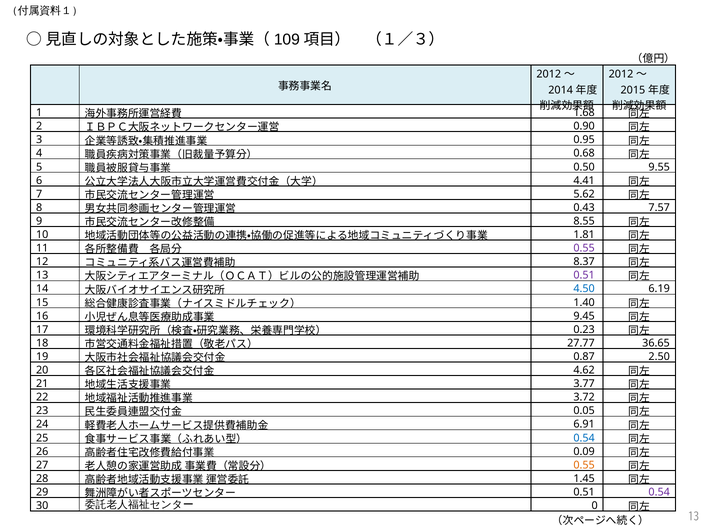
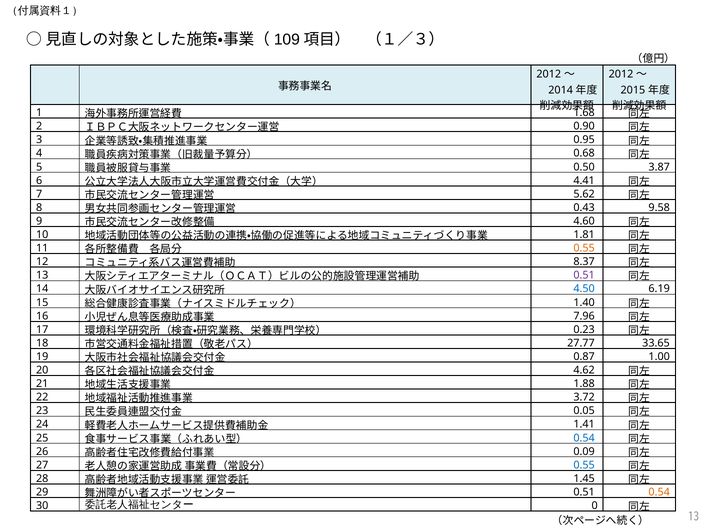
9.55: 9.55 -> 3.87
7.57: 7.57 -> 9.58
8.55: 8.55 -> 4.60
0.55 at (584, 248) colour: purple -> orange
9.45: 9.45 -> 7.96
36.65: 36.65 -> 33.65
2.50: 2.50 -> 1.00
3.77: 3.77 -> 1.88
6.91: 6.91 -> 1.41
0.55 at (584, 465) colour: orange -> blue
0.54 at (659, 492) colour: purple -> orange
